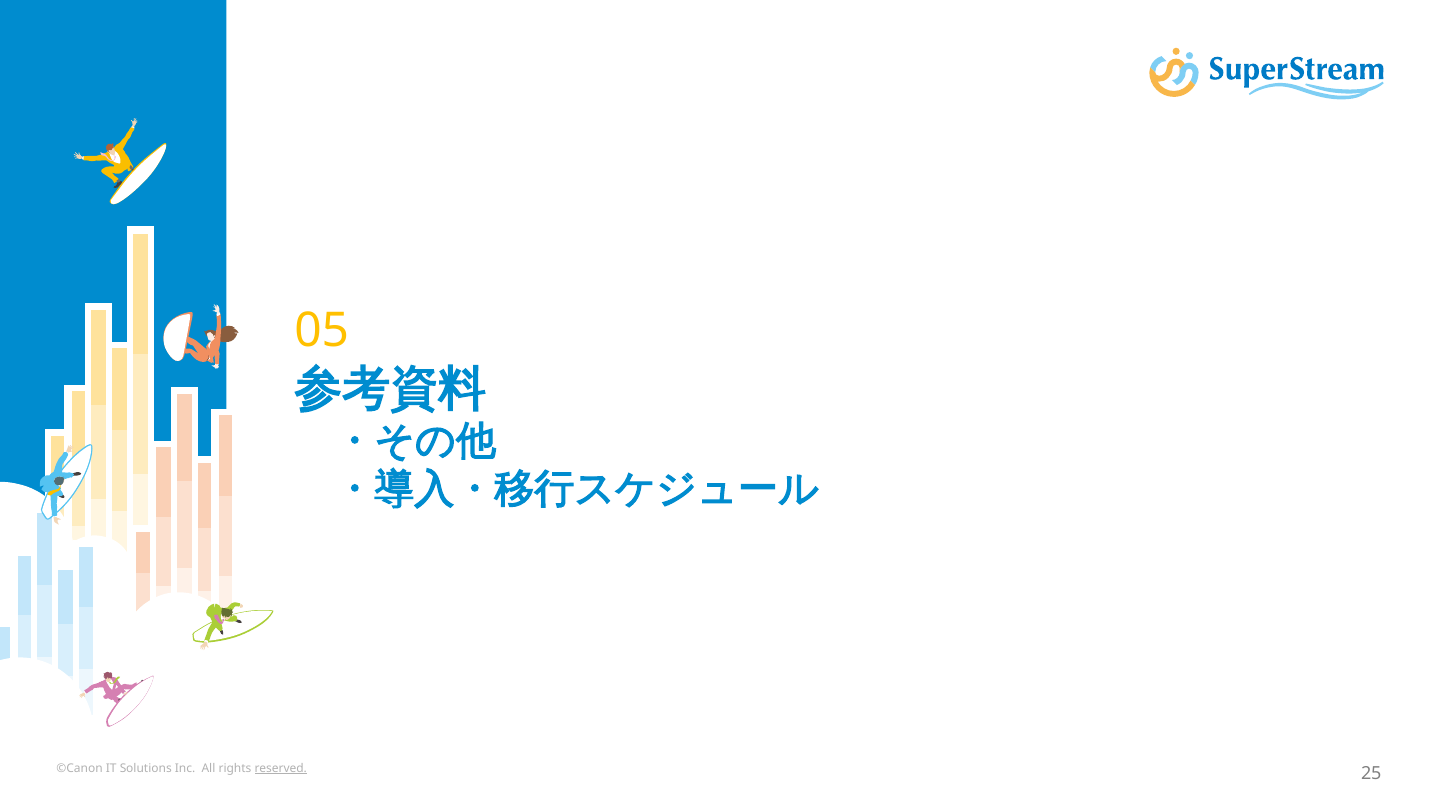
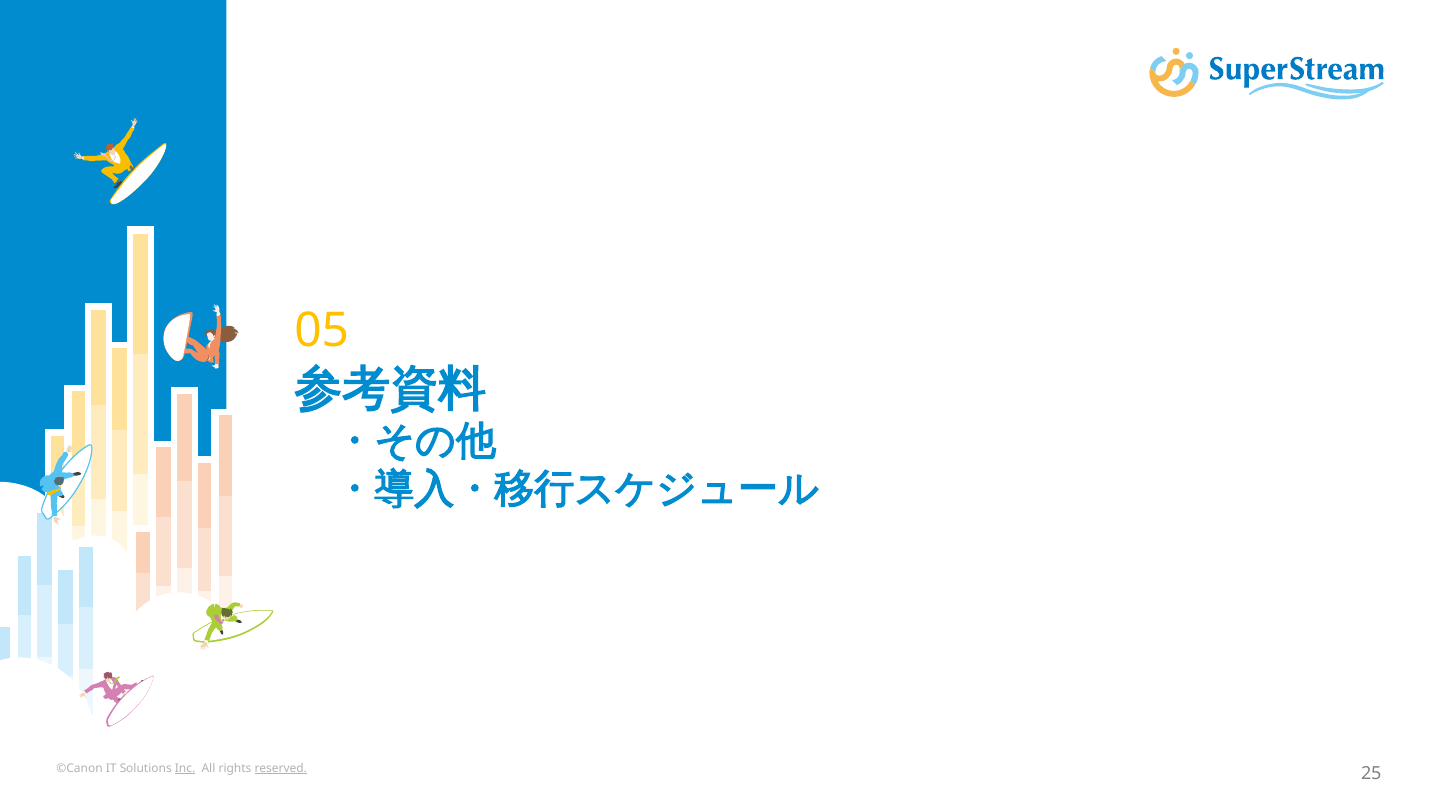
Inc underline: none -> present
